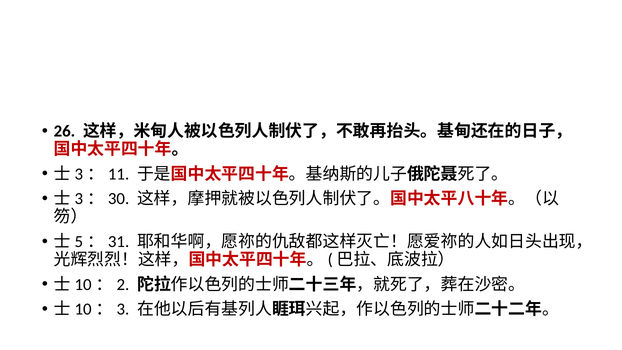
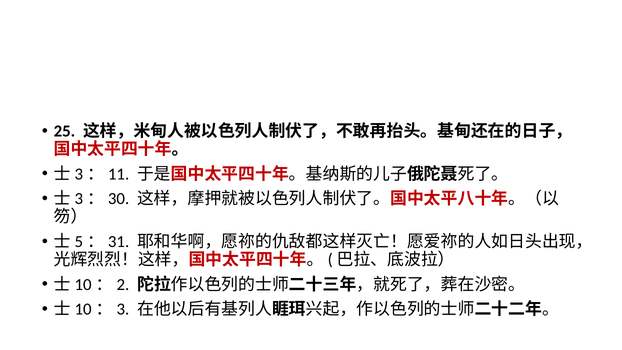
26: 26 -> 25
